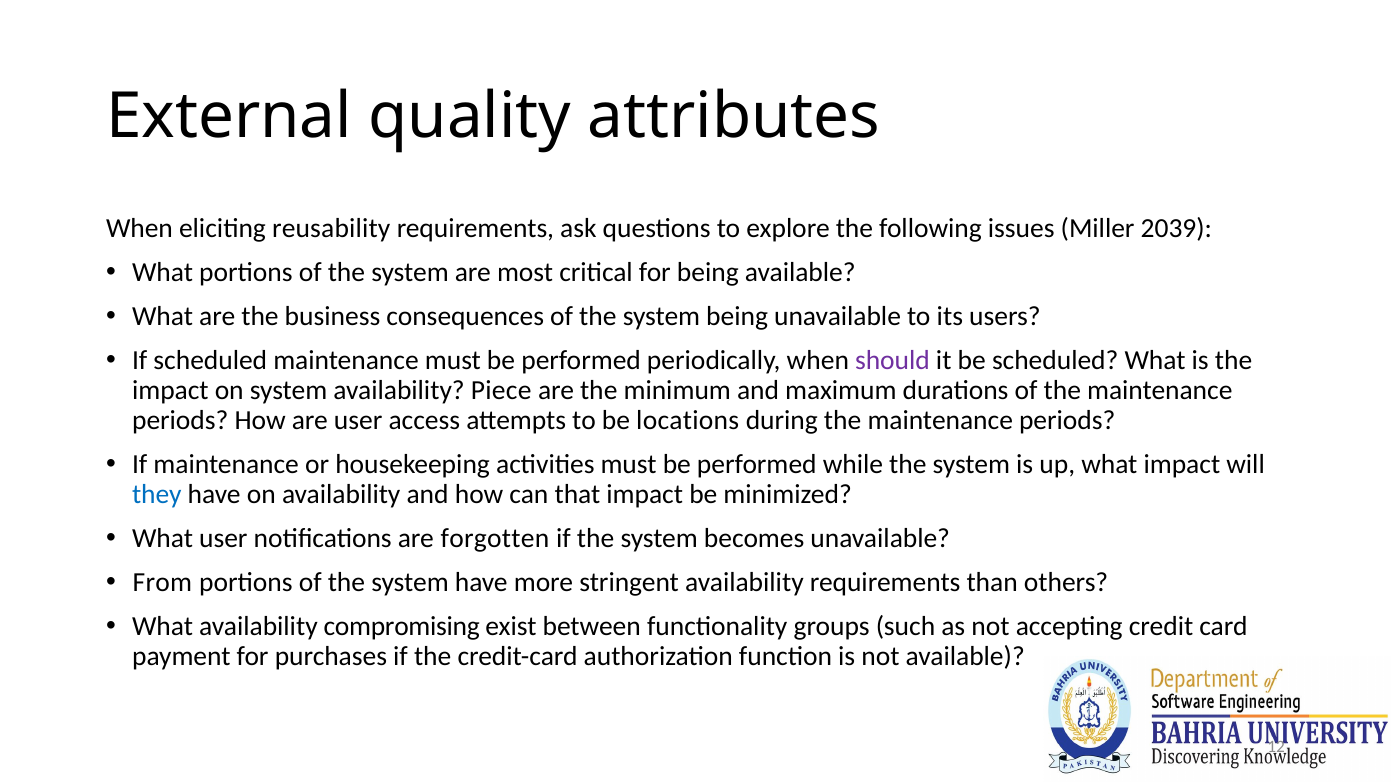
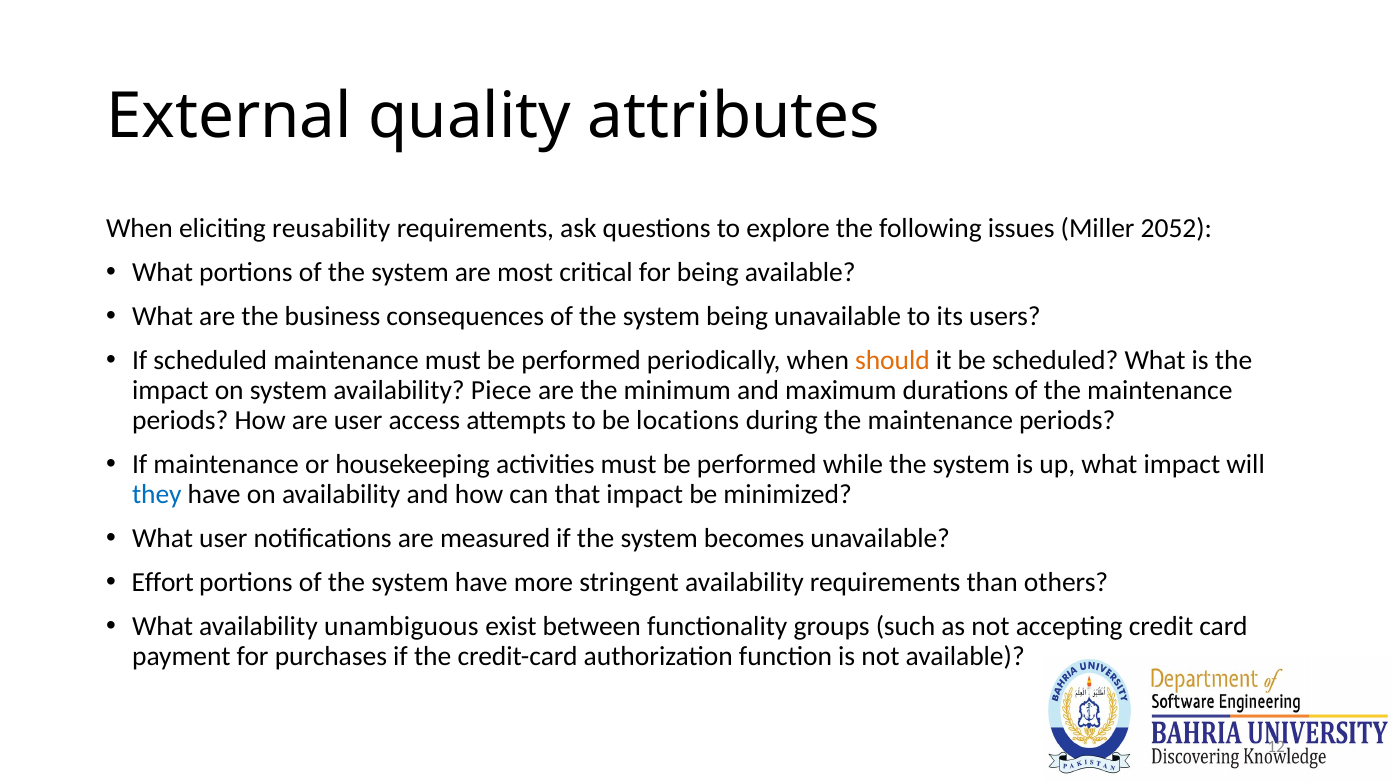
2039: 2039 -> 2052
should colour: purple -> orange
forgotten: forgotten -> measured
From: From -> Effort
compromising: compromising -> unambiguous
